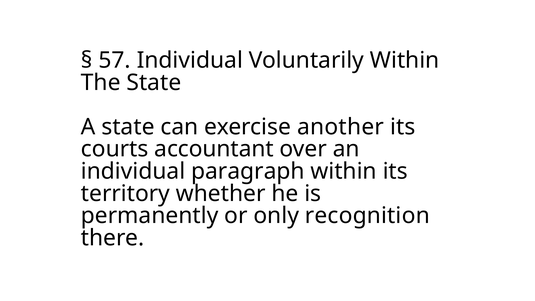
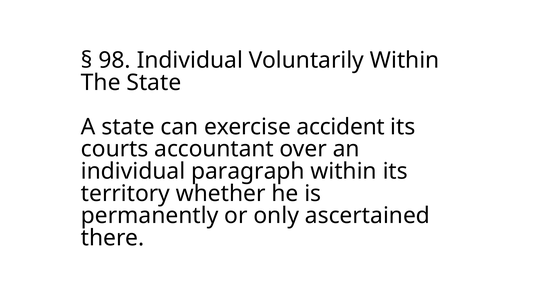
57: 57 -> 98
another: another -> accident
recognition: recognition -> ascertained
